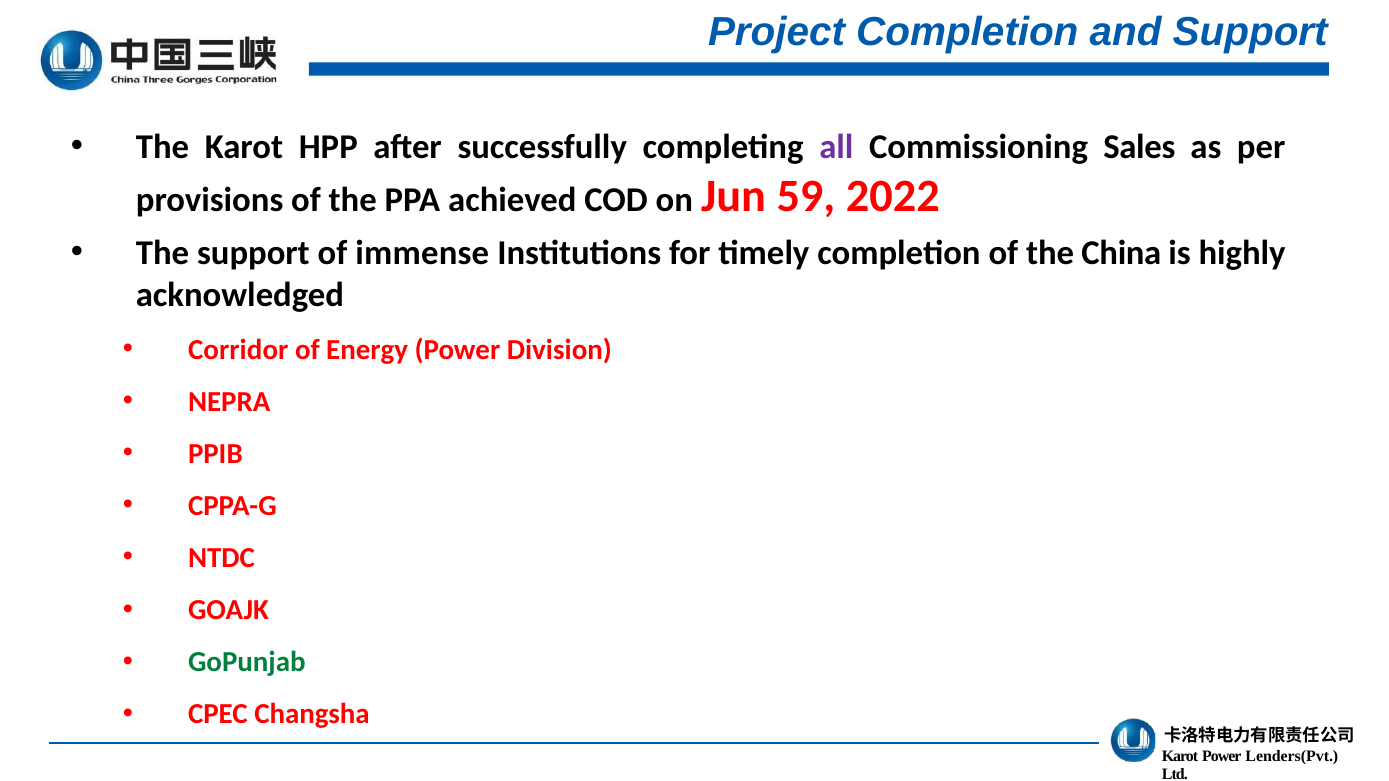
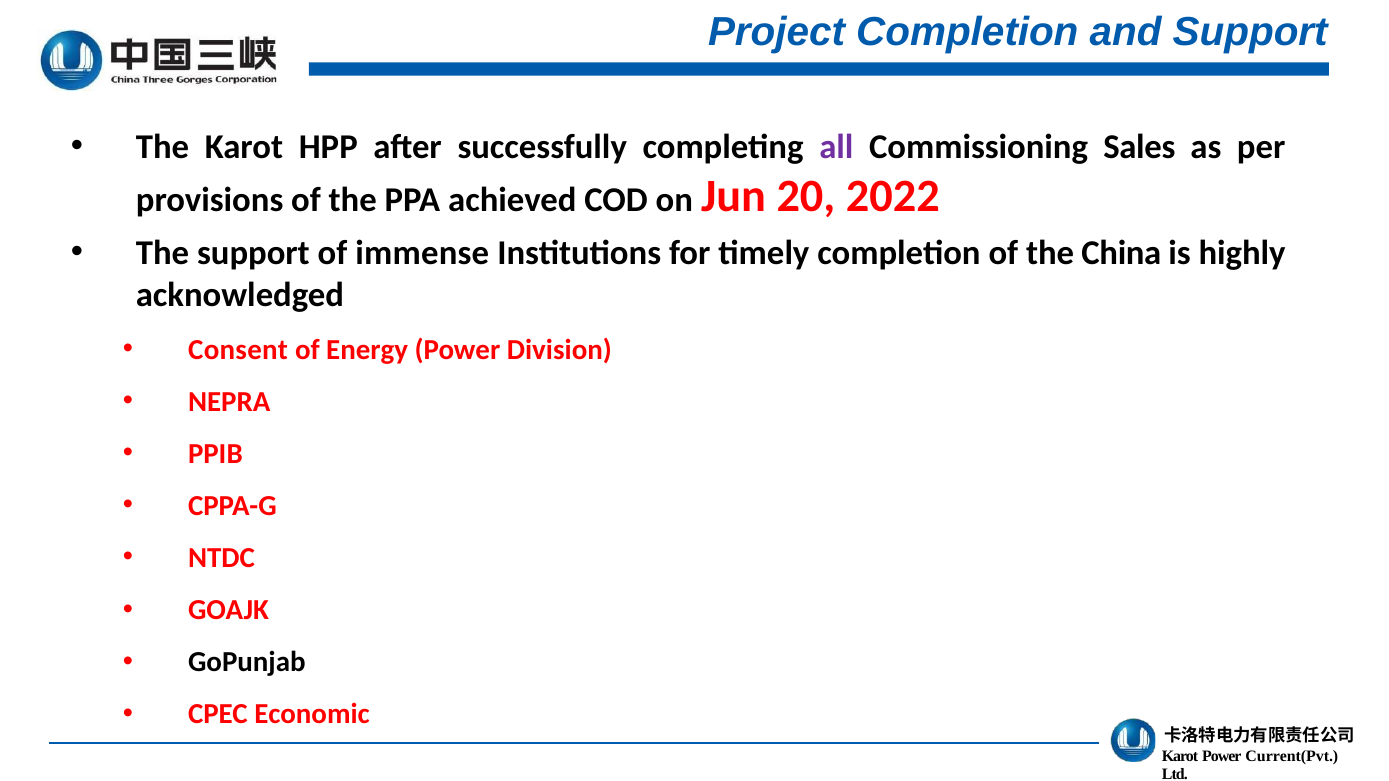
59: 59 -> 20
Corridor: Corridor -> Consent
GoPunjab colour: green -> black
Changsha: Changsha -> Economic
Lenders(Pvt: Lenders(Pvt -> Current(Pvt
